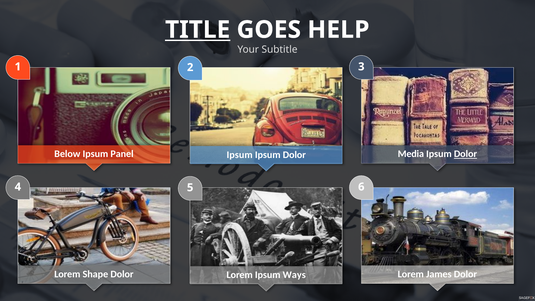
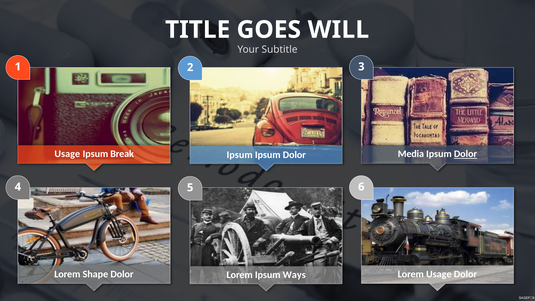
TITLE underline: present -> none
HELP: HELP -> WILL
Below at (67, 154): Below -> Usage
Panel: Panel -> Break
Lorem James: James -> Usage
